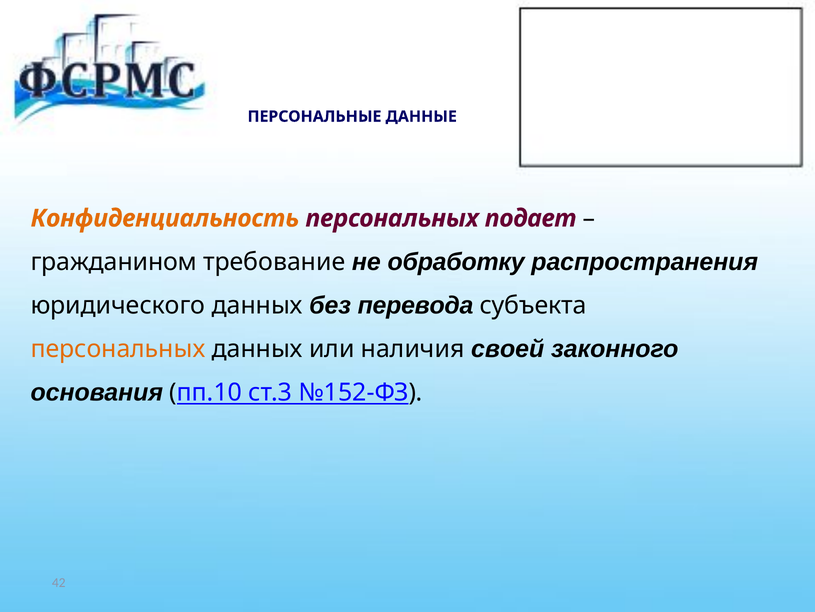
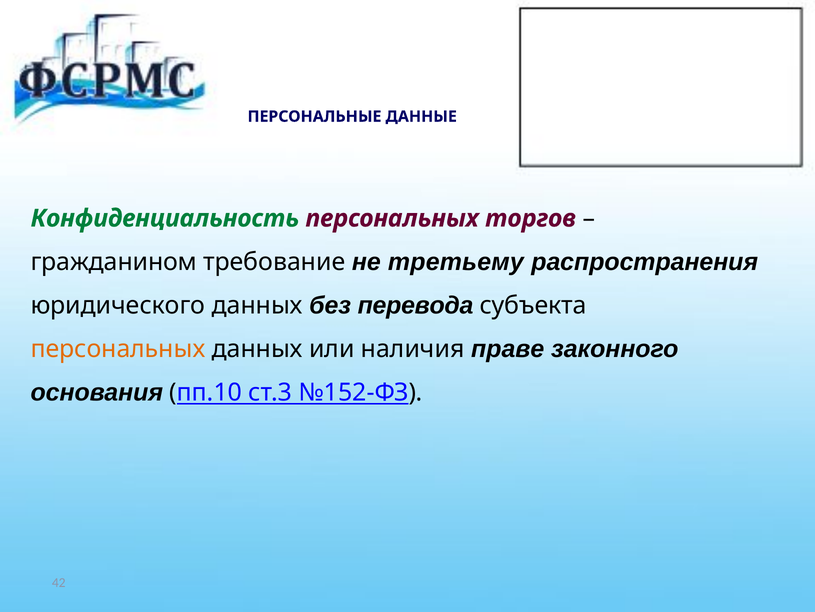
Конфиденциальность colour: orange -> green
подает: подает -> торгов
обработку: обработку -> третьему
своей: своей -> праве
